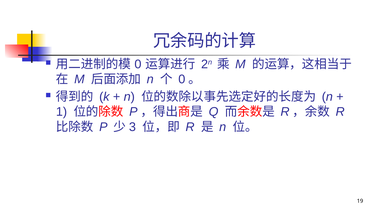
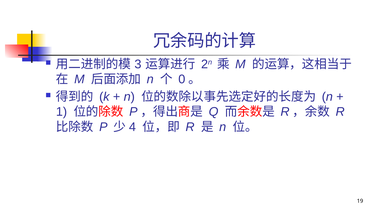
0 at (138, 64): 0 -> 3
3: 3 -> 4
